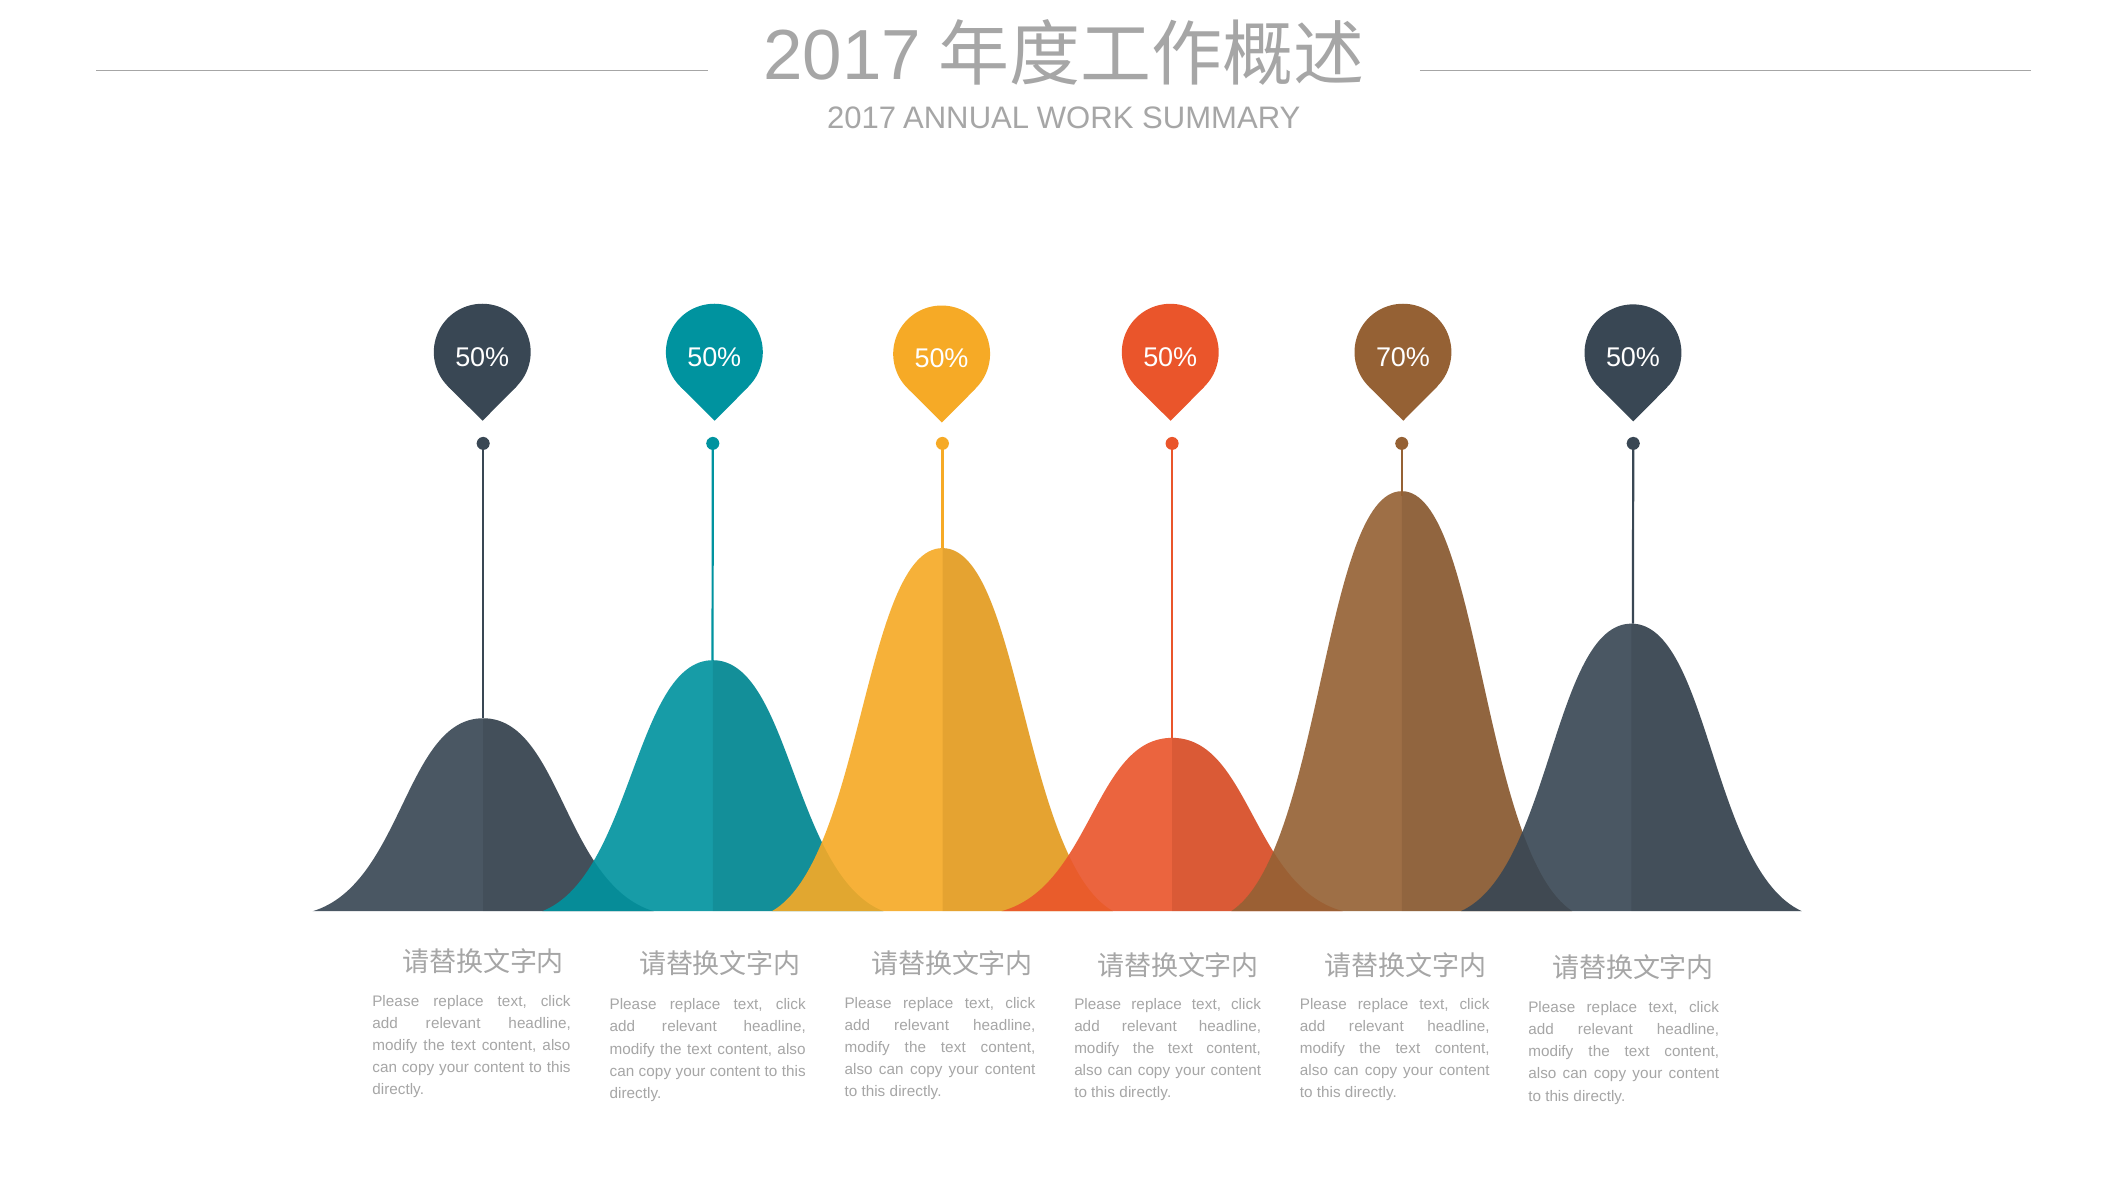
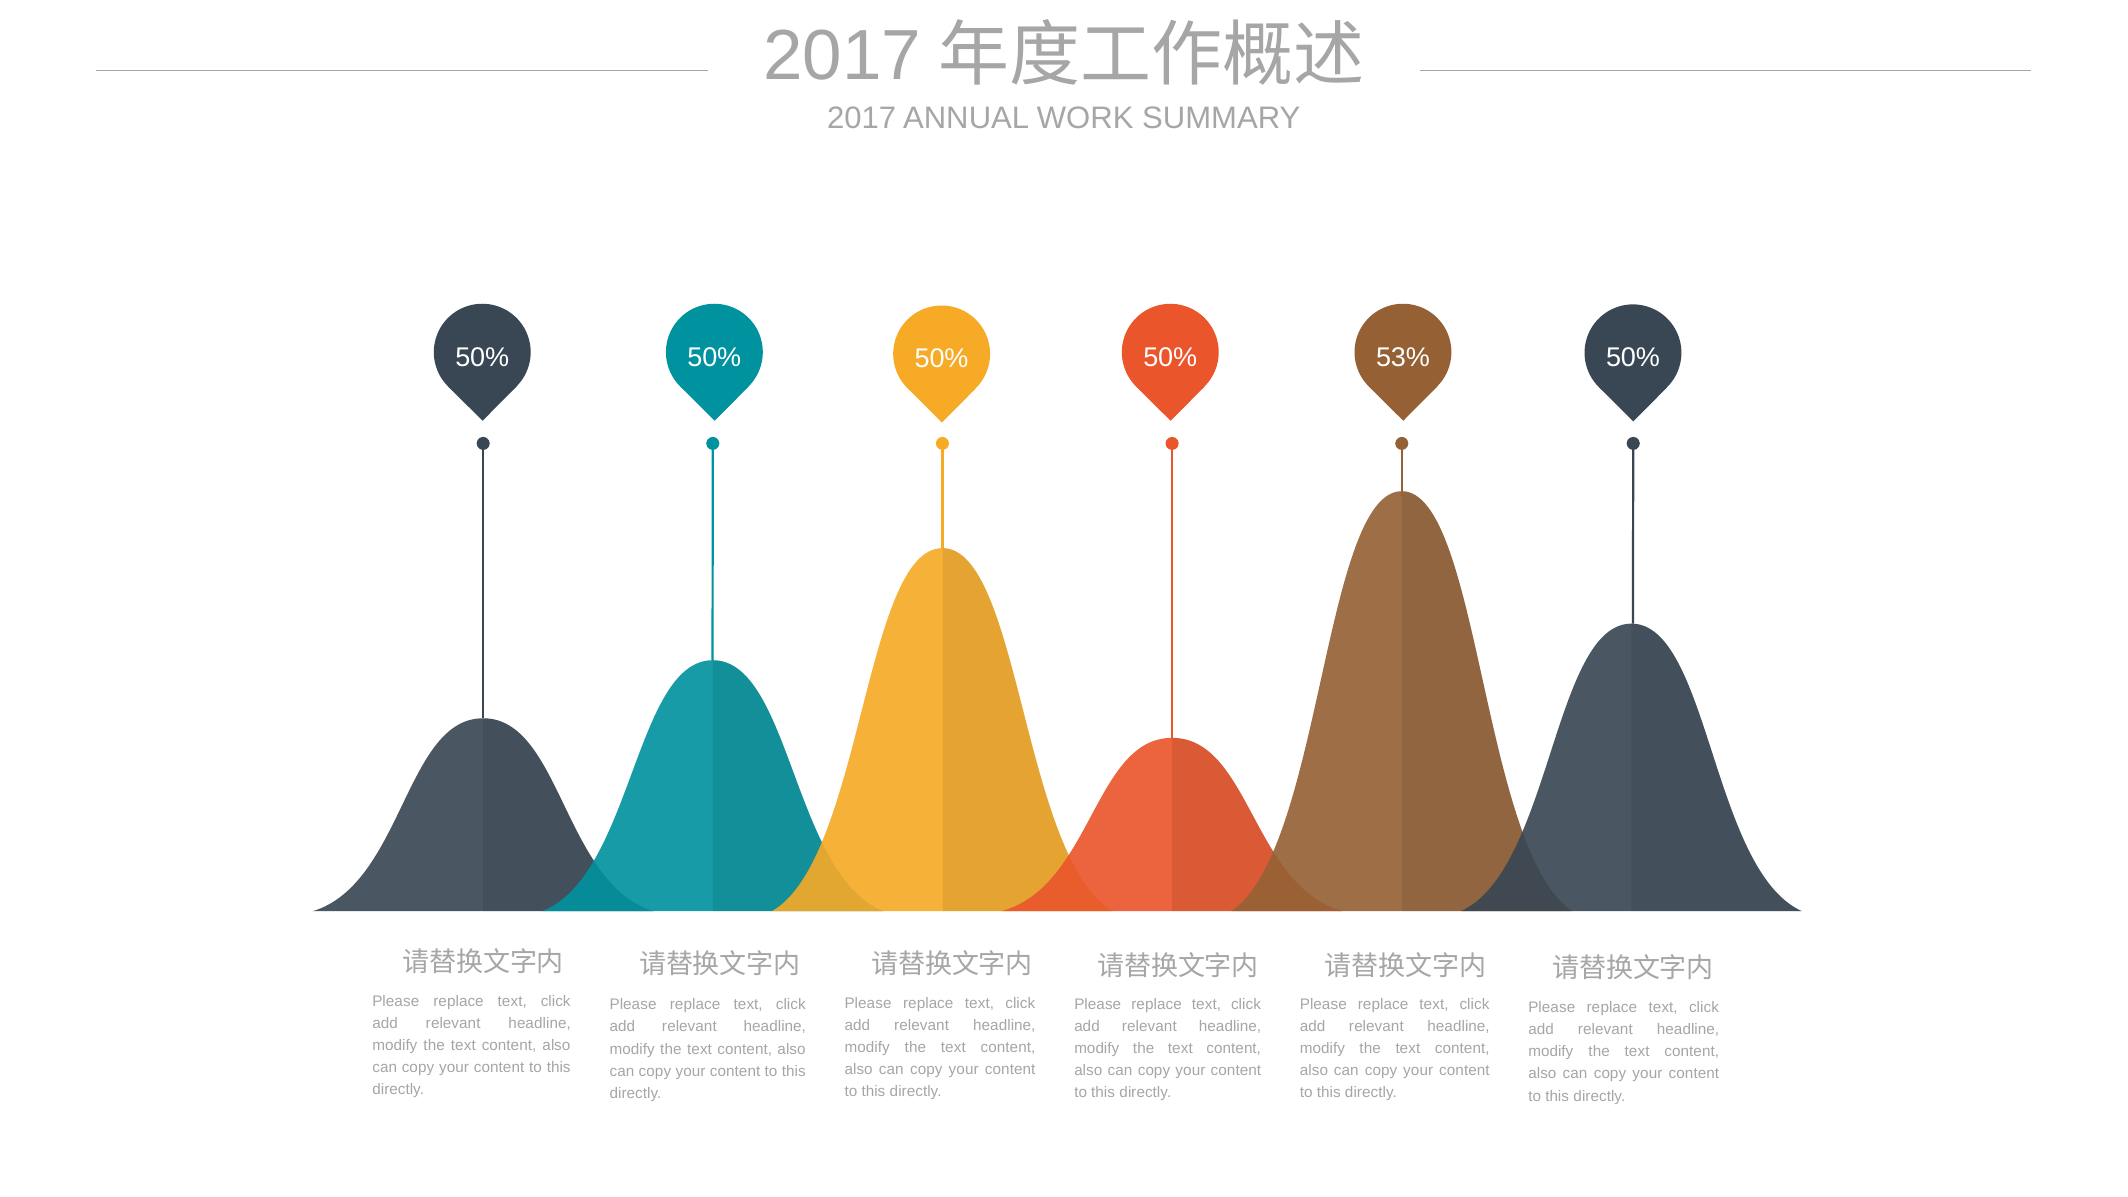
70%: 70% -> 53%
